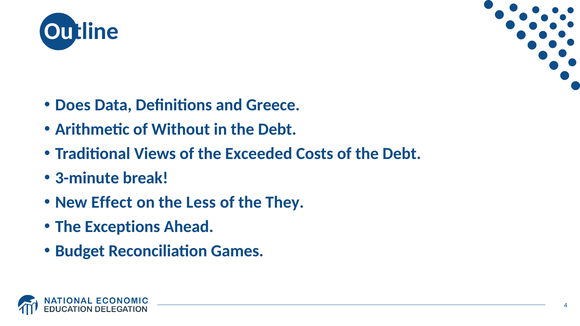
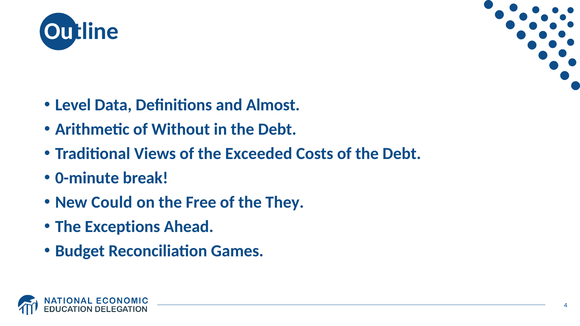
Does: Does -> Level
Greece: Greece -> Almost
3-minute: 3-minute -> 0-minute
Effect: Effect -> Could
Less: Less -> Free
